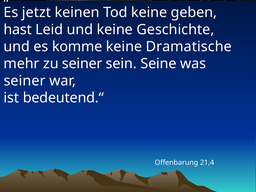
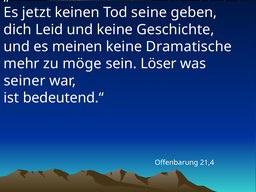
Tod keine: keine -> seine
hast: hast -> dich
komme: komme -> meinen
zu seiner: seiner -> möge
Seine: Seine -> Löser
